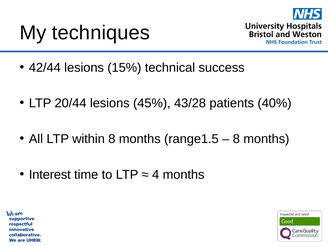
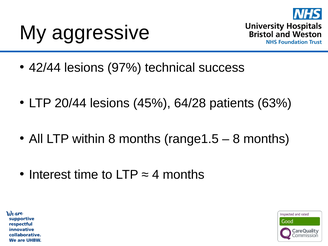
techniques: techniques -> aggressive
15%: 15% -> 97%
43/28: 43/28 -> 64/28
40%: 40% -> 63%
